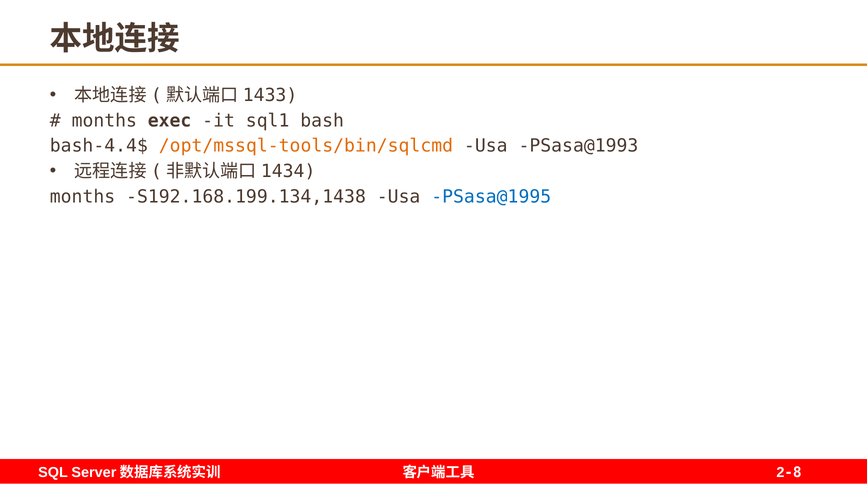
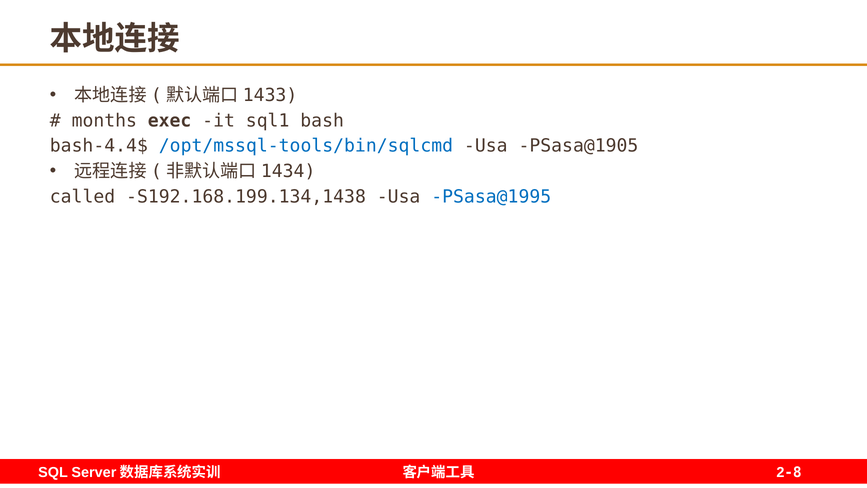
/opt/mssql-tools/bin/sqlcmd colour: orange -> blue
PSasa@1993: PSasa@1993 -> PSasa@1905
months at (83, 197): months -> called
